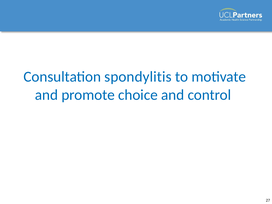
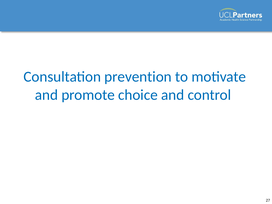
spondylitis: spondylitis -> prevention
